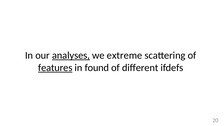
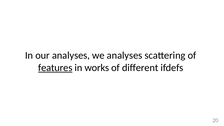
analyses at (71, 55) underline: present -> none
we extreme: extreme -> analyses
found: found -> works
